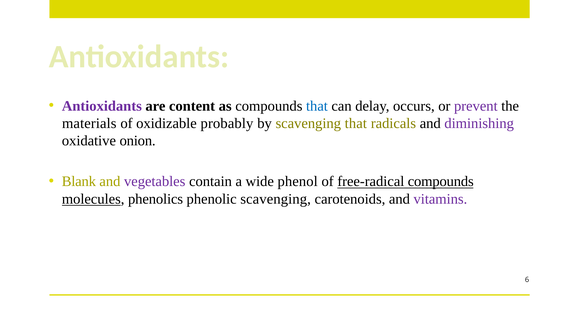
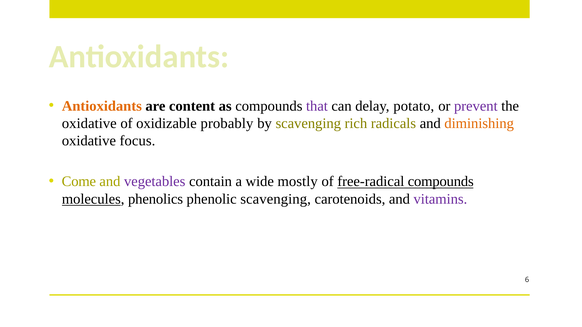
Antioxidants at (102, 106) colour: purple -> orange
that at (317, 106) colour: blue -> purple
occurs: occurs -> potato
materials at (89, 123): materials -> oxidative
scavenging that: that -> rich
diminishing colour: purple -> orange
onion: onion -> focus
Blank: Blank -> Come
phenol: phenol -> mostly
